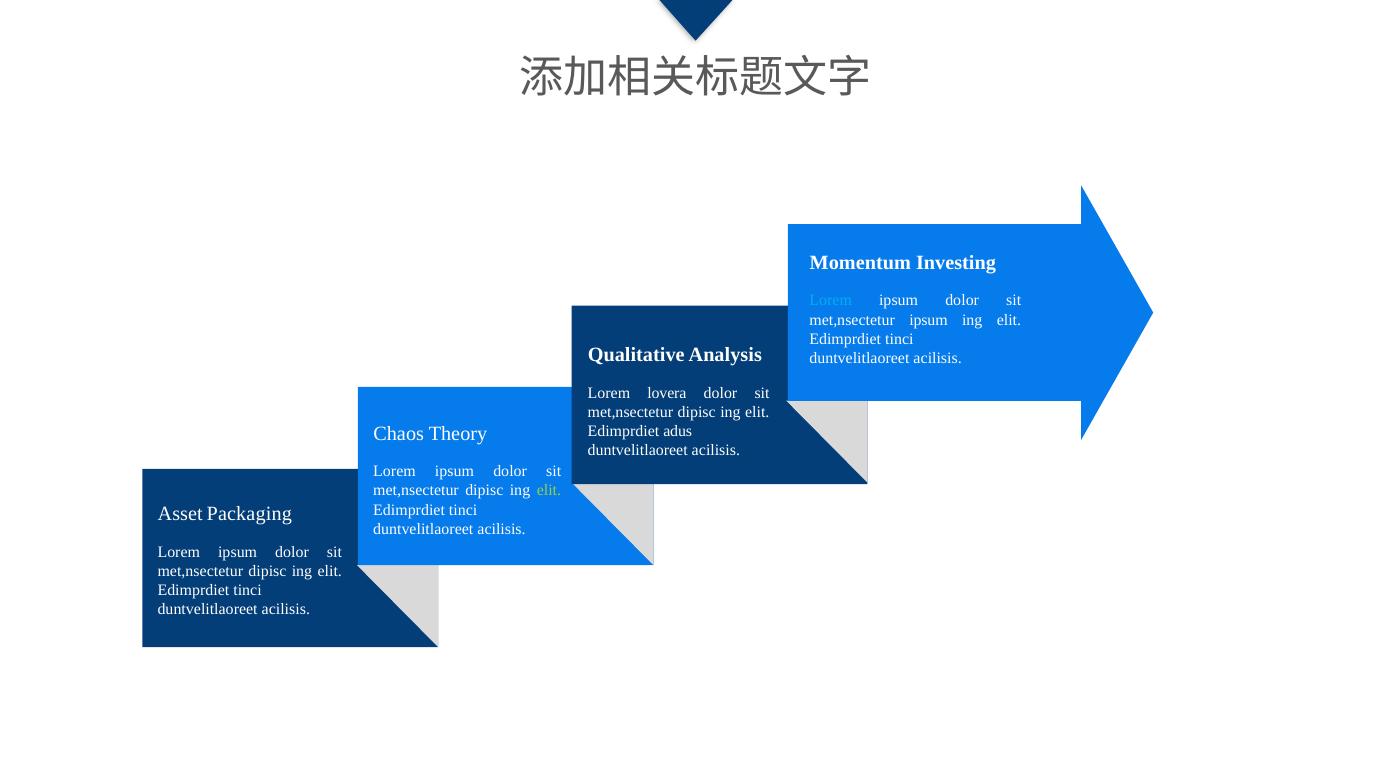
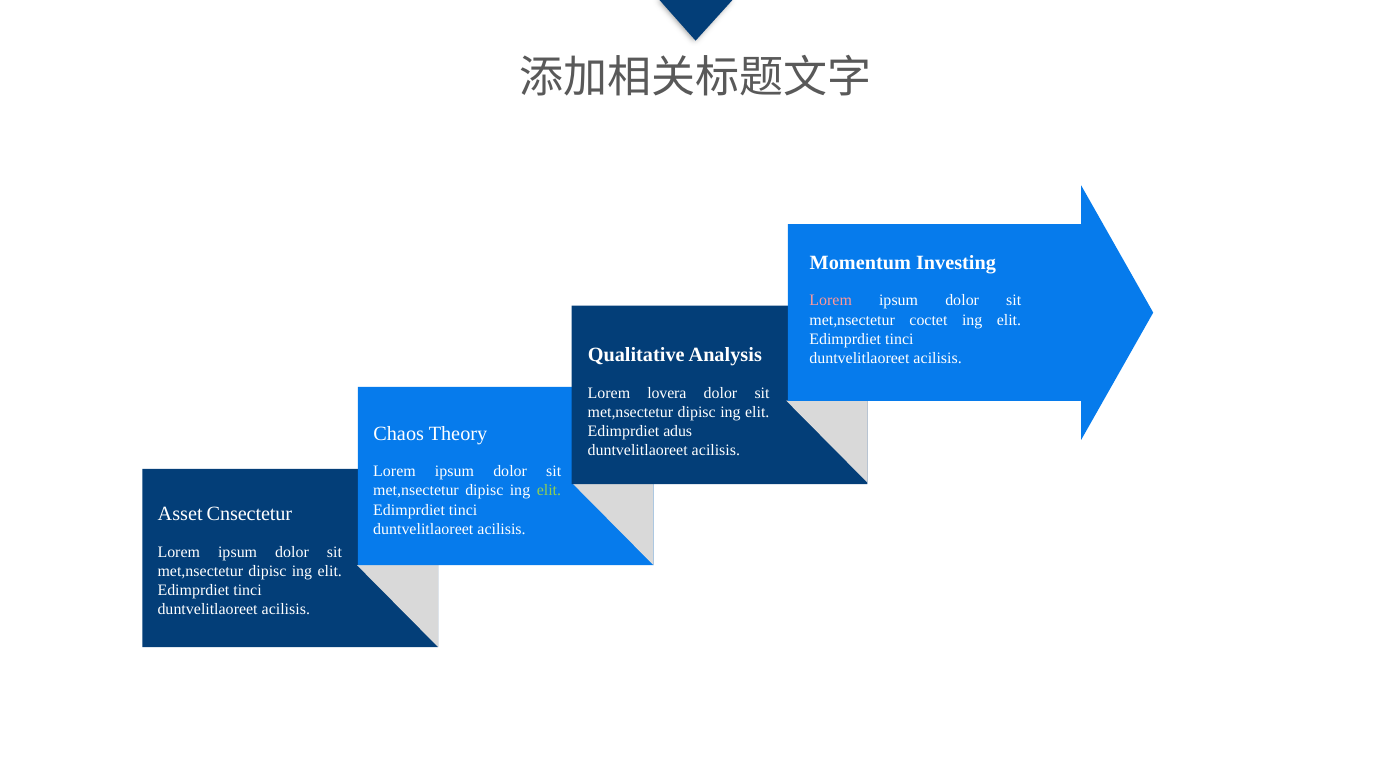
Lorem at (831, 301) colour: light blue -> pink
met,nsectetur ipsum: ipsum -> coctet
Packaging: Packaging -> Cnsectetur
